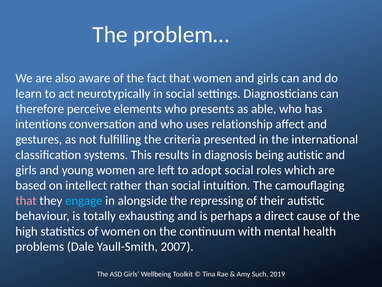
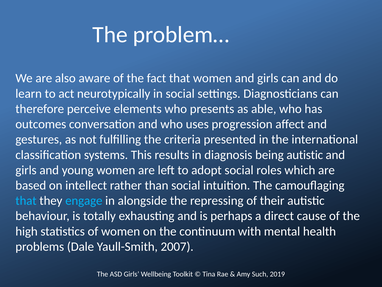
intentions: intentions -> outcomes
relationship: relationship -> progression
that at (26, 200) colour: pink -> light blue
